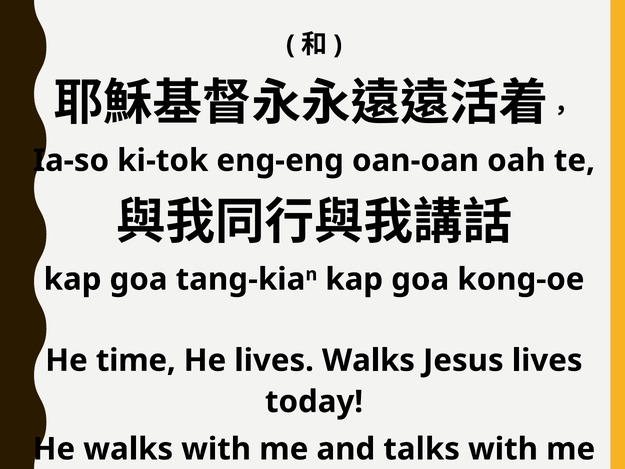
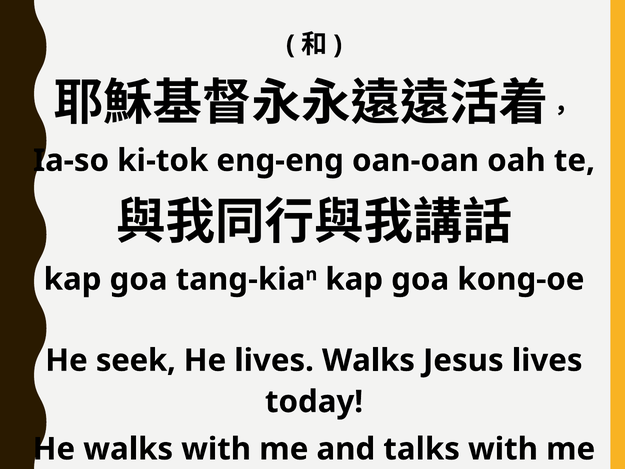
time: time -> seek
